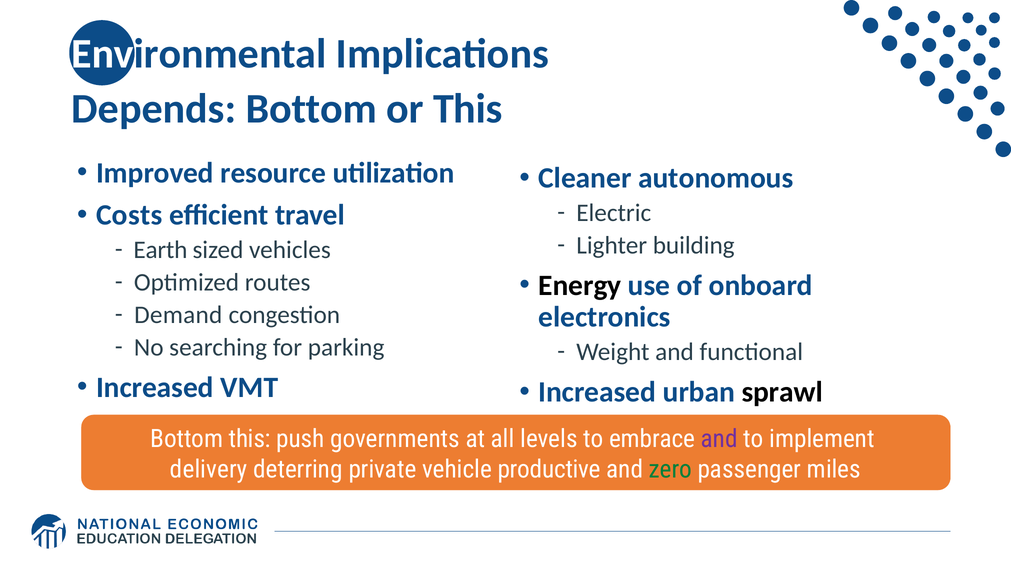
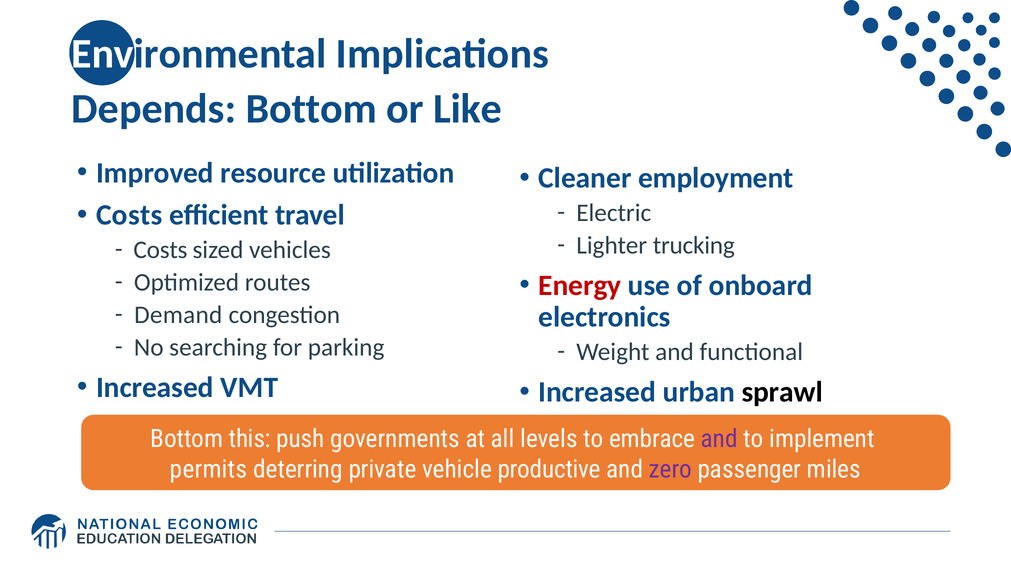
or This: This -> Like
autonomous: autonomous -> employment
building: building -> trucking
Earth at (160, 250): Earth -> Costs
Energy colour: black -> red
delivery: delivery -> permits
zero colour: green -> purple
